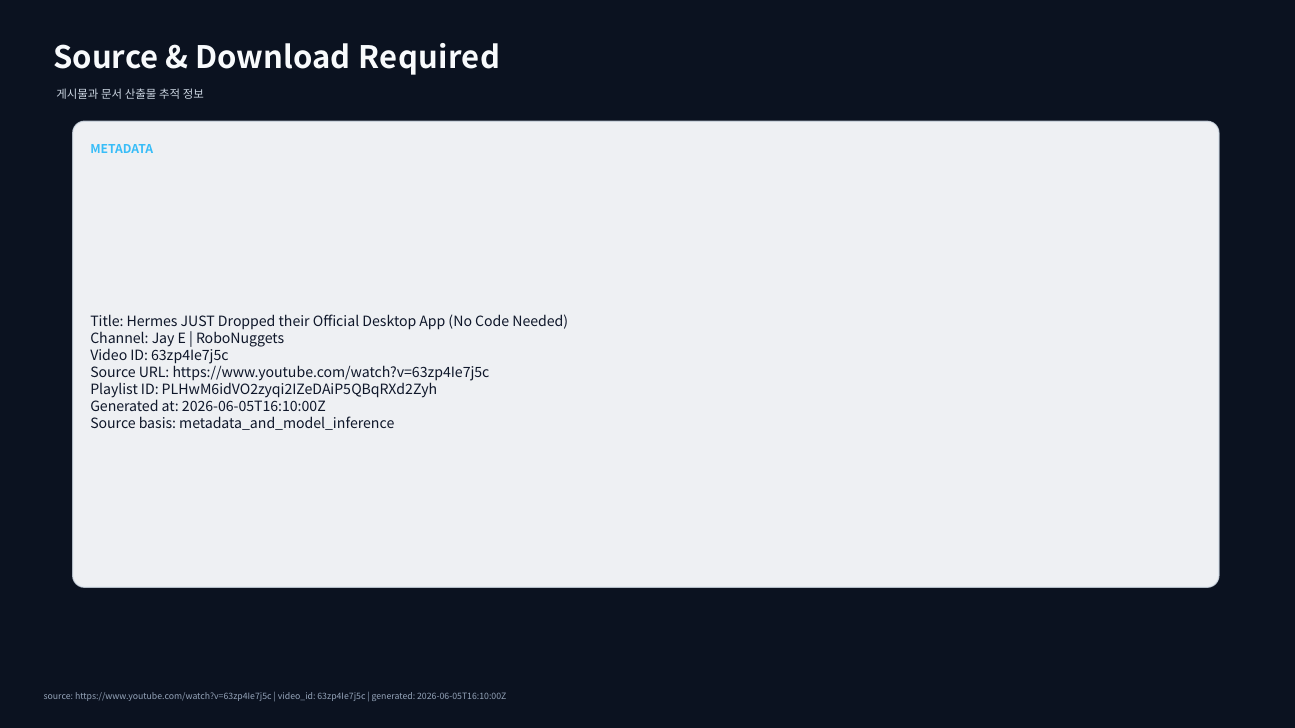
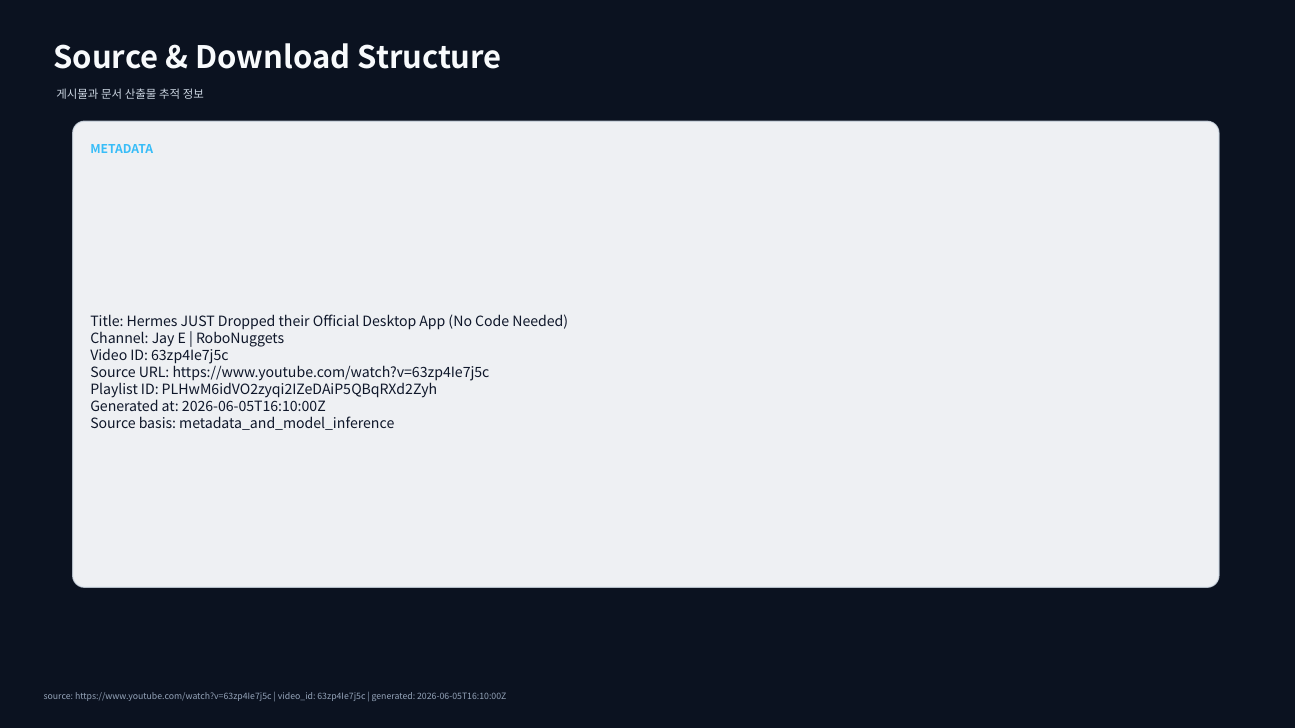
Required: Required -> Structure
